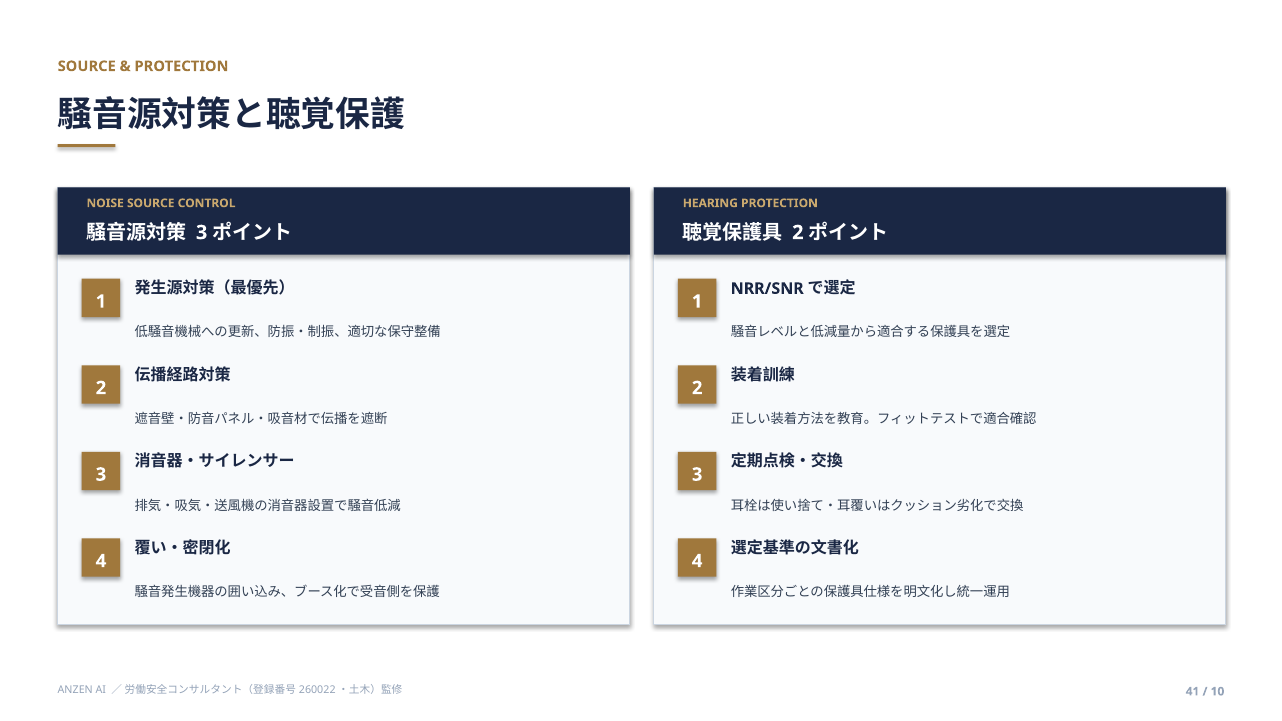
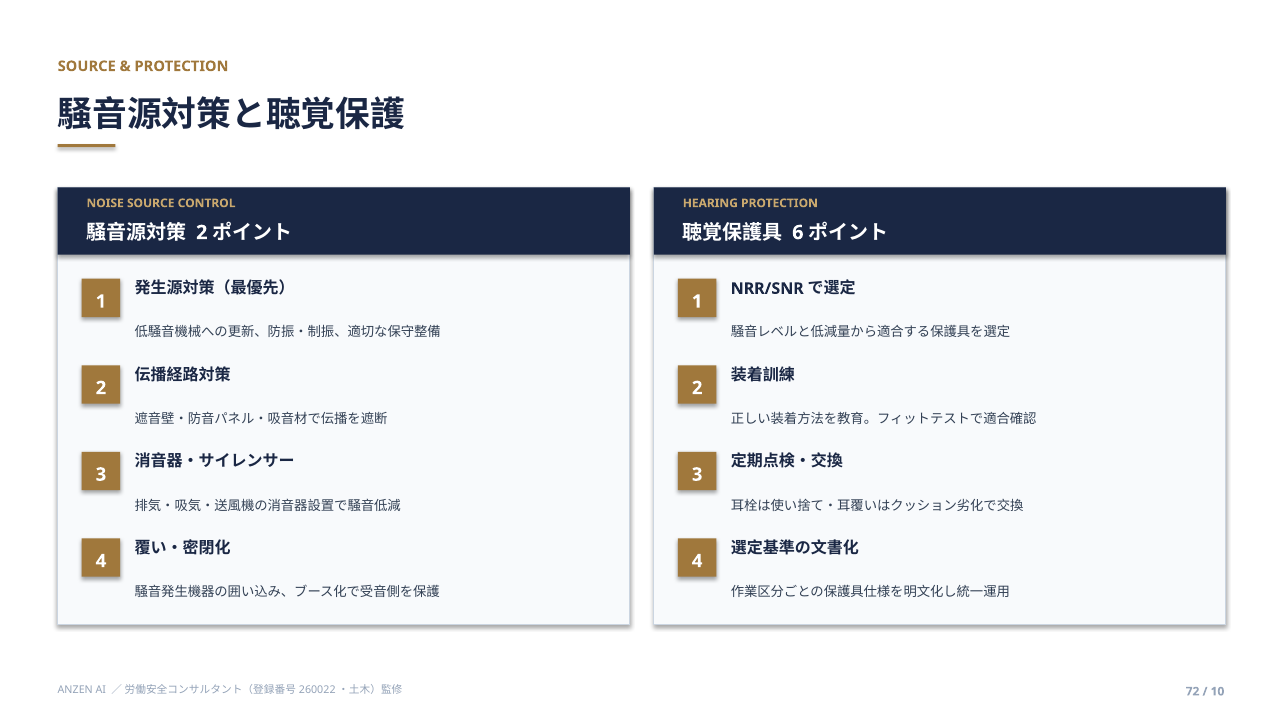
3 at (202, 233): 3 -> 2
2 at (798, 233): 2 -> 6
41: 41 -> 72
